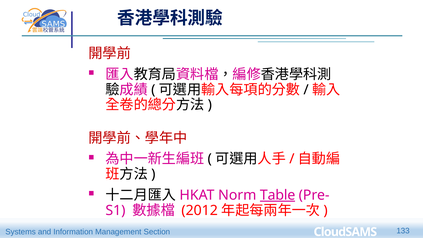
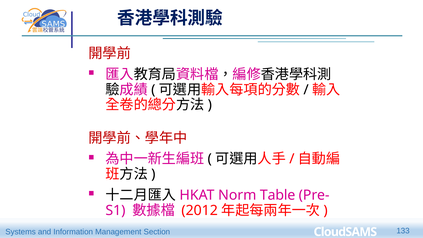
Table underline: present -> none
